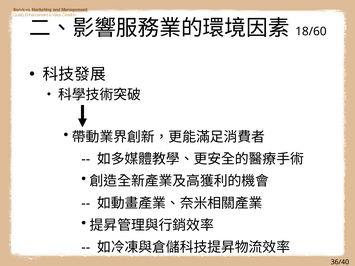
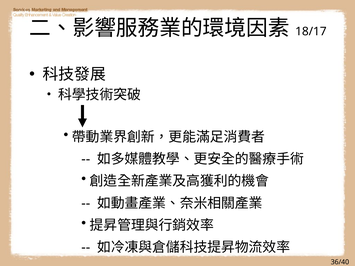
18/60: 18/60 -> 18/17
